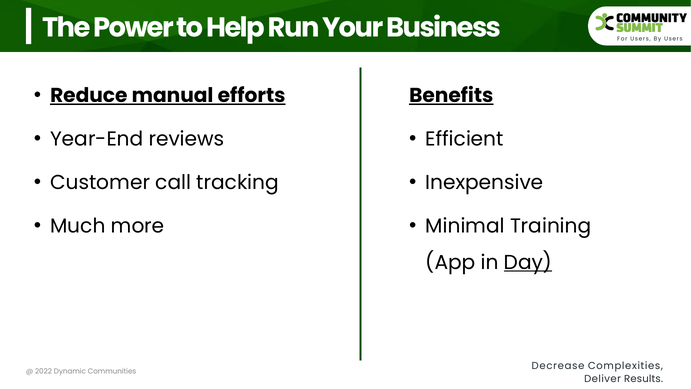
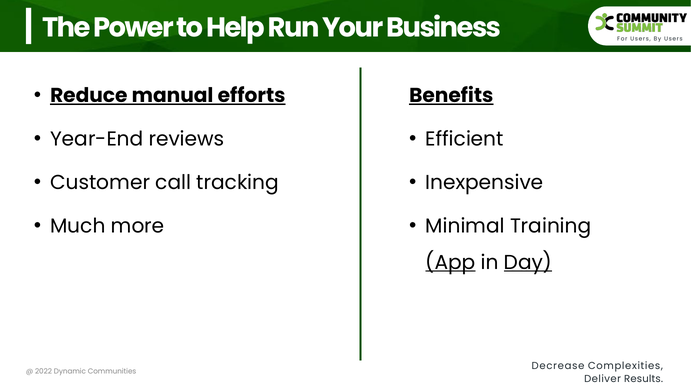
App underline: none -> present
